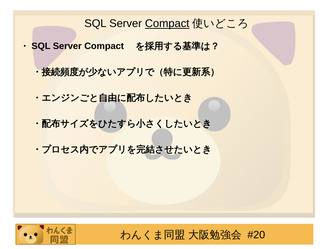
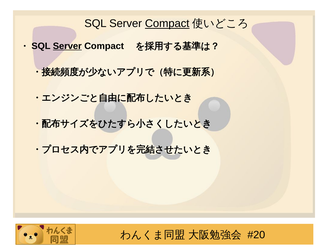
Server at (67, 46) underline: none -> present
